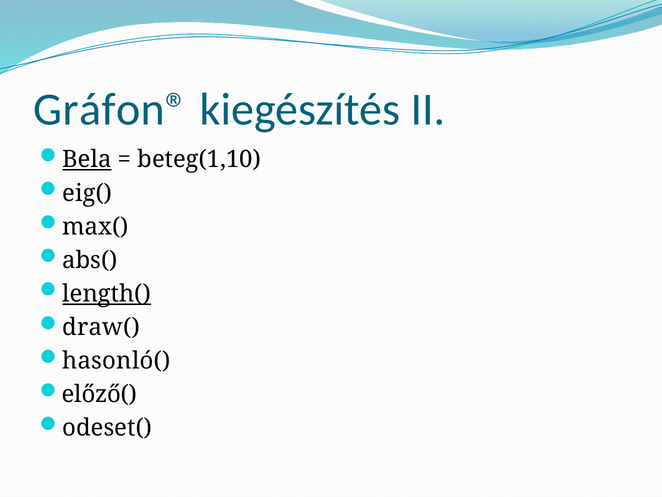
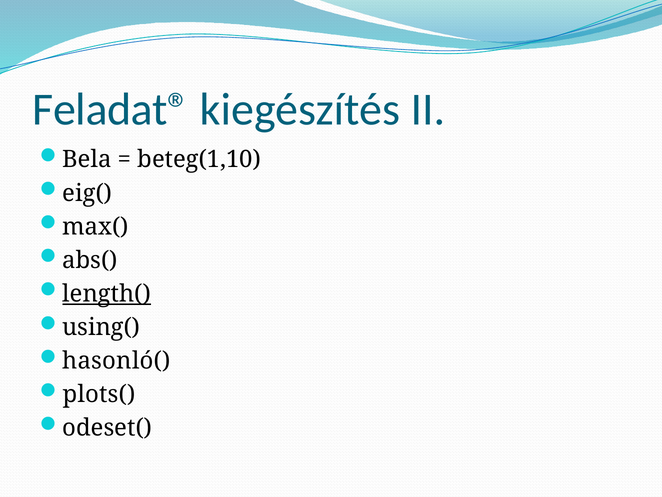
Gráfon®: Gráfon® -> Feladat®
Bela underline: present -> none
draw(: draw( -> using(
előző(: előző( -> plots(
